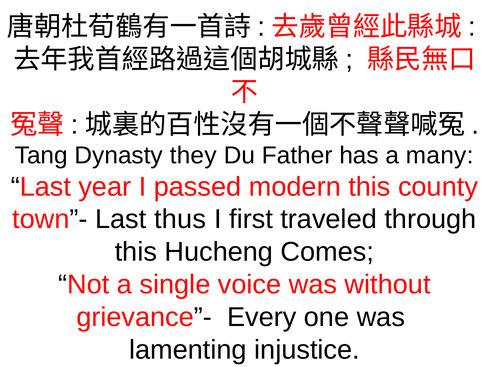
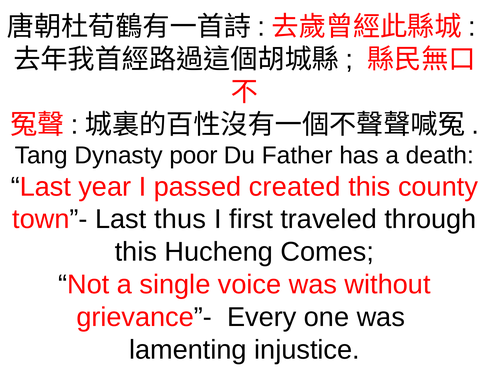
they: they -> poor
many: many -> death
modern: modern -> created
